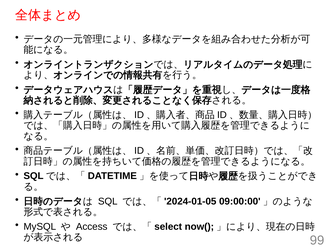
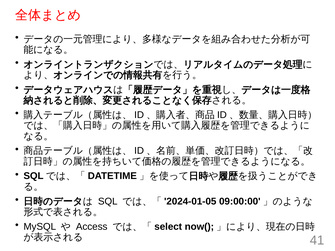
99: 99 -> 41
